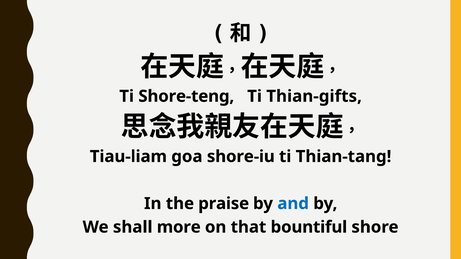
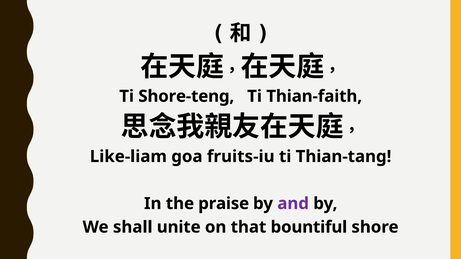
Thian-gifts: Thian-gifts -> Thian-faith
Tiau-liam: Tiau-liam -> Like-liam
shore-iu: shore-iu -> fruits-iu
and colour: blue -> purple
more: more -> unite
